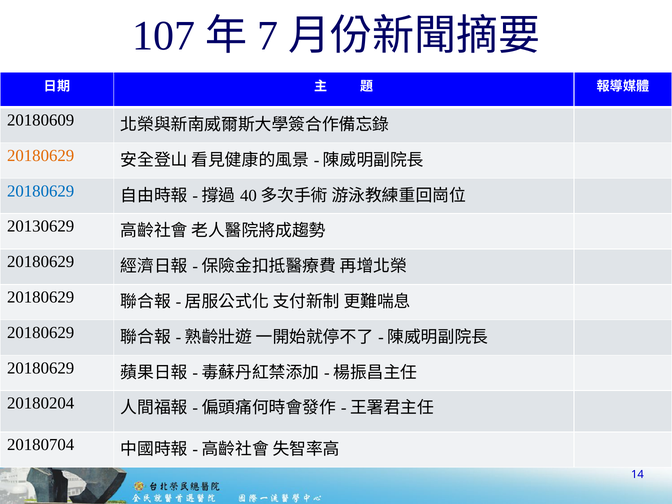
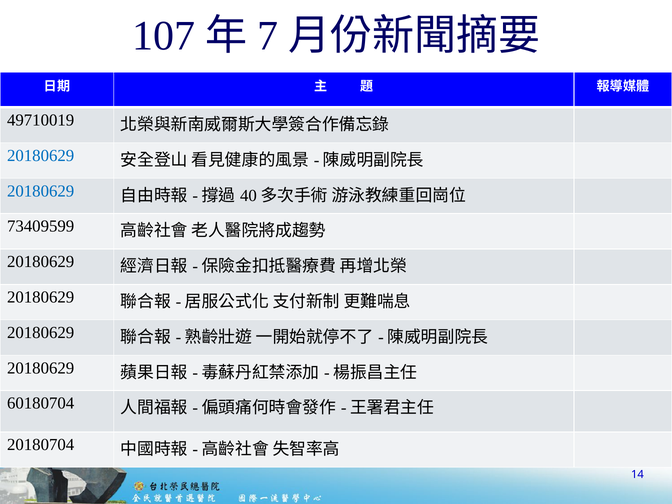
20180609: 20180609 -> 49710019
20180629 at (41, 156) colour: orange -> blue
20130629: 20130629 -> 73409599
20180204: 20180204 -> 60180704
